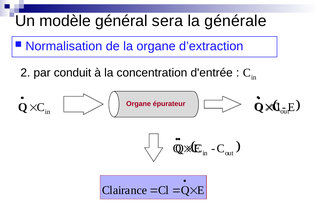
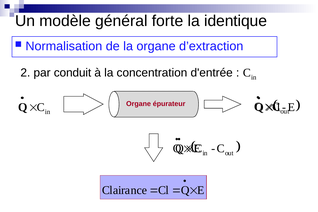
sera: sera -> forte
générale: générale -> identique
